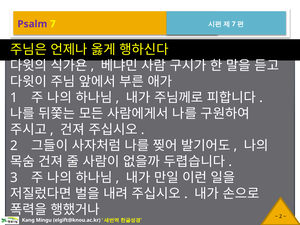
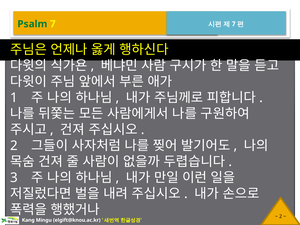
Psalm colour: purple -> green
